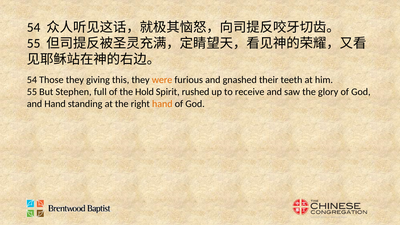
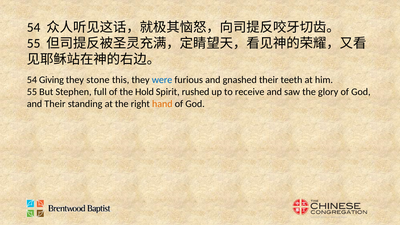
Those: Those -> Giving
giving: giving -> stone
were colour: orange -> blue
and Hand: Hand -> Their
